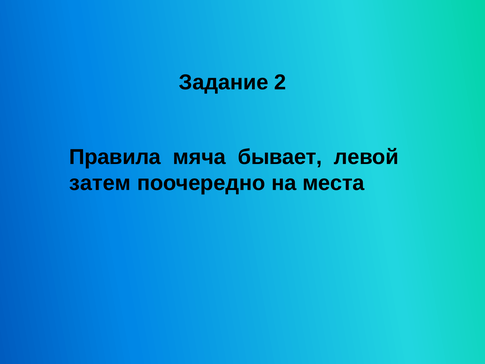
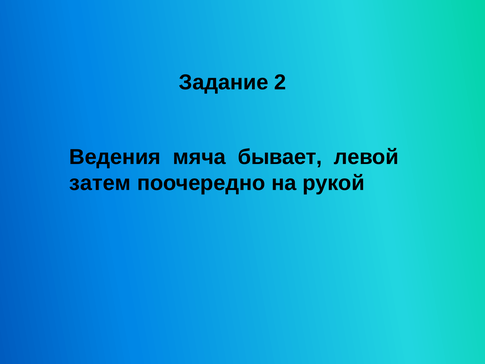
Правила: Правила -> Ведения
места: места -> рукой
